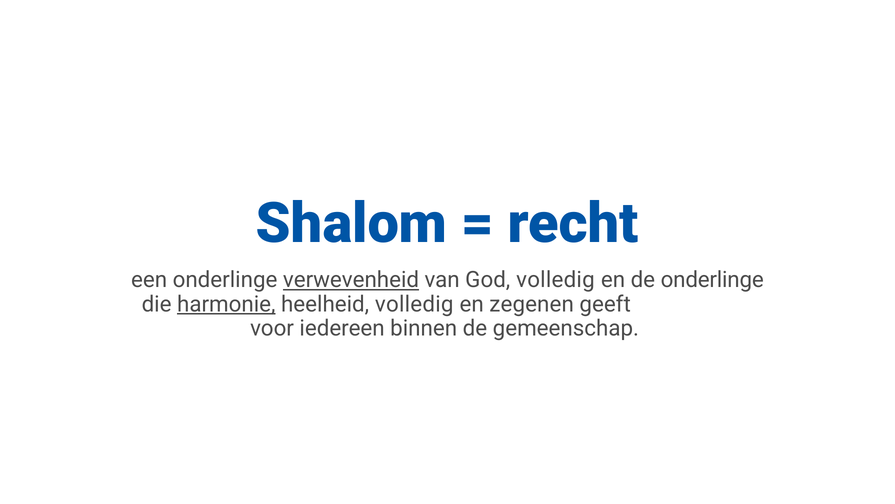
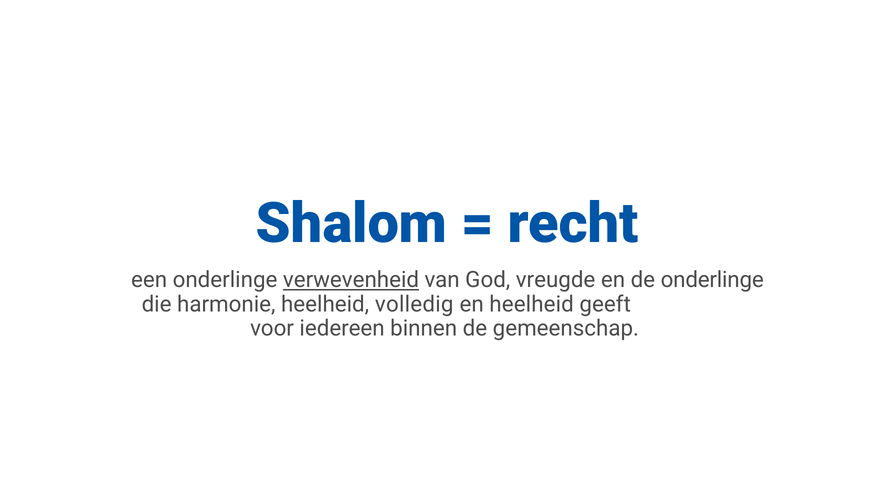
God volledig: volledig -> vreugde
harmonie underline: present -> none
en zegenen: zegenen -> heelheid
